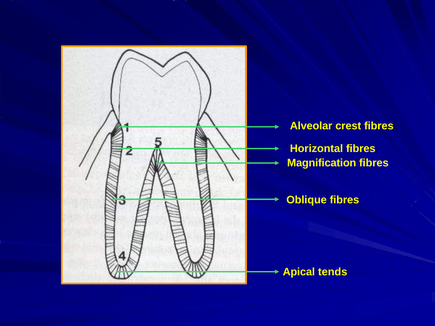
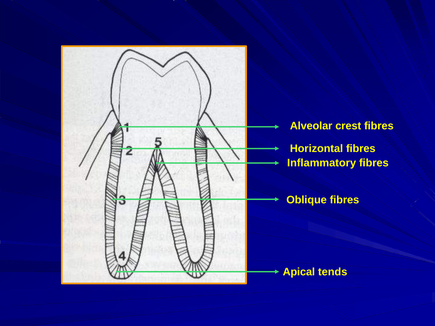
Magnification: Magnification -> Inflammatory
